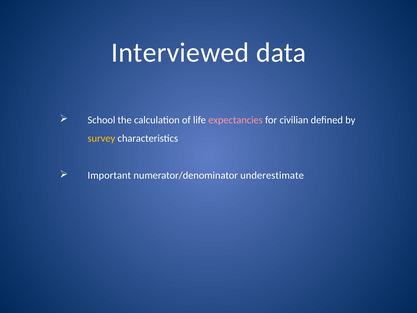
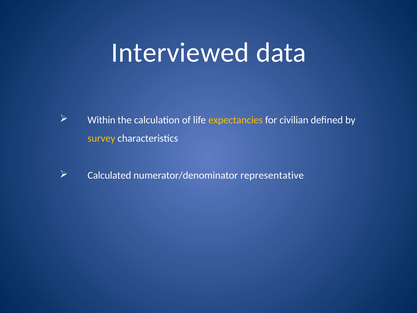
School: School -> Within
expectancies colour: pink -> yellow
Important: Important -> Calculated
underestimate: underestimate -> representative
